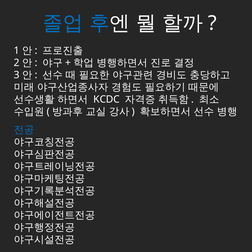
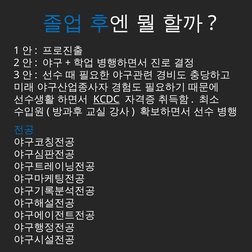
KCDC underline: none -> present
